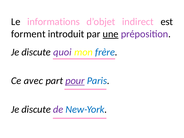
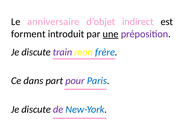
informations: informations -> anniversaire
quoi: quoi -> train
avec: avec -> dans
pour underline: present -> none
